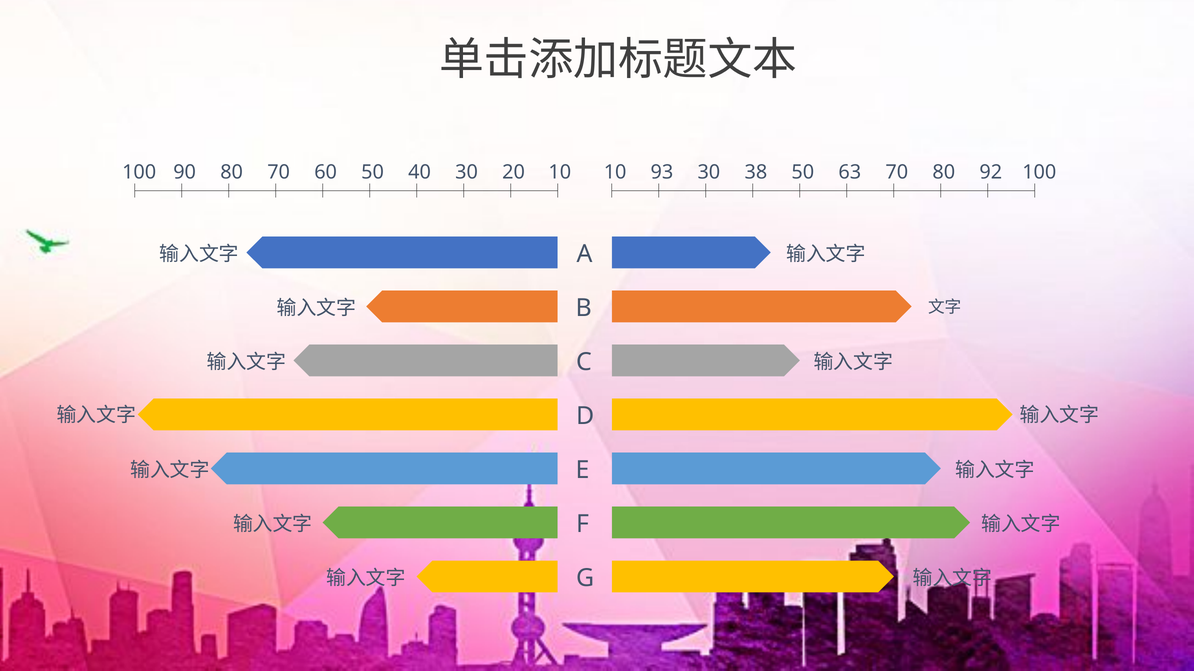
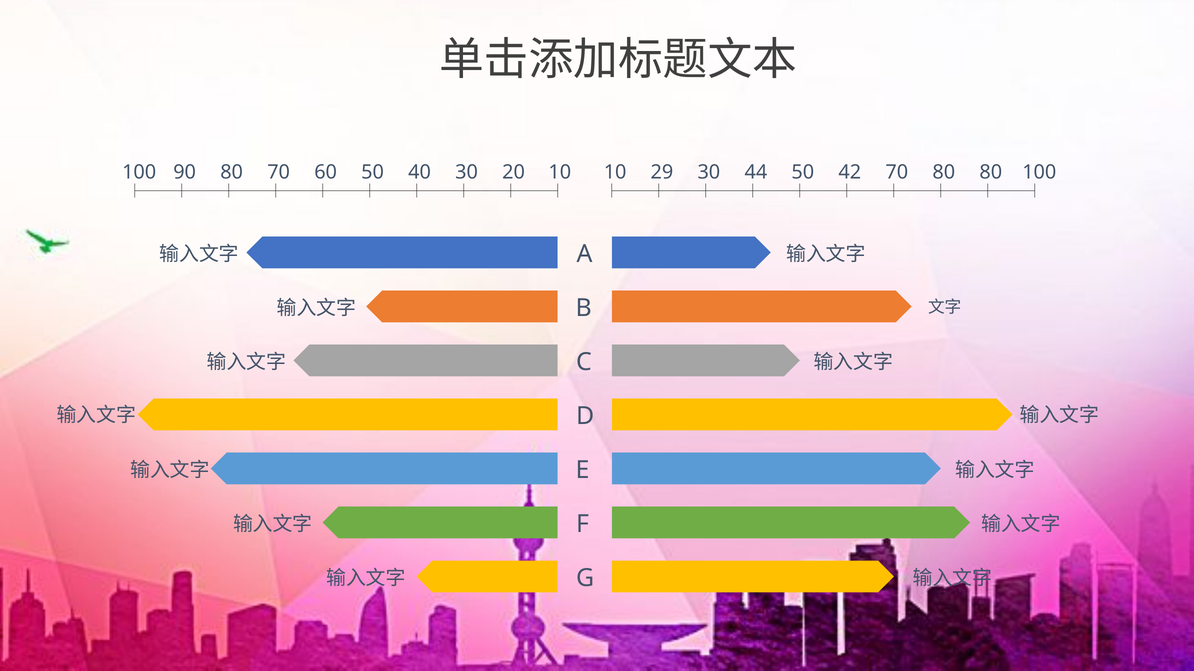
93: 93 -> 29
38: 38 -> 44
63: 63 -> 42
80 92: 92 -> 80
